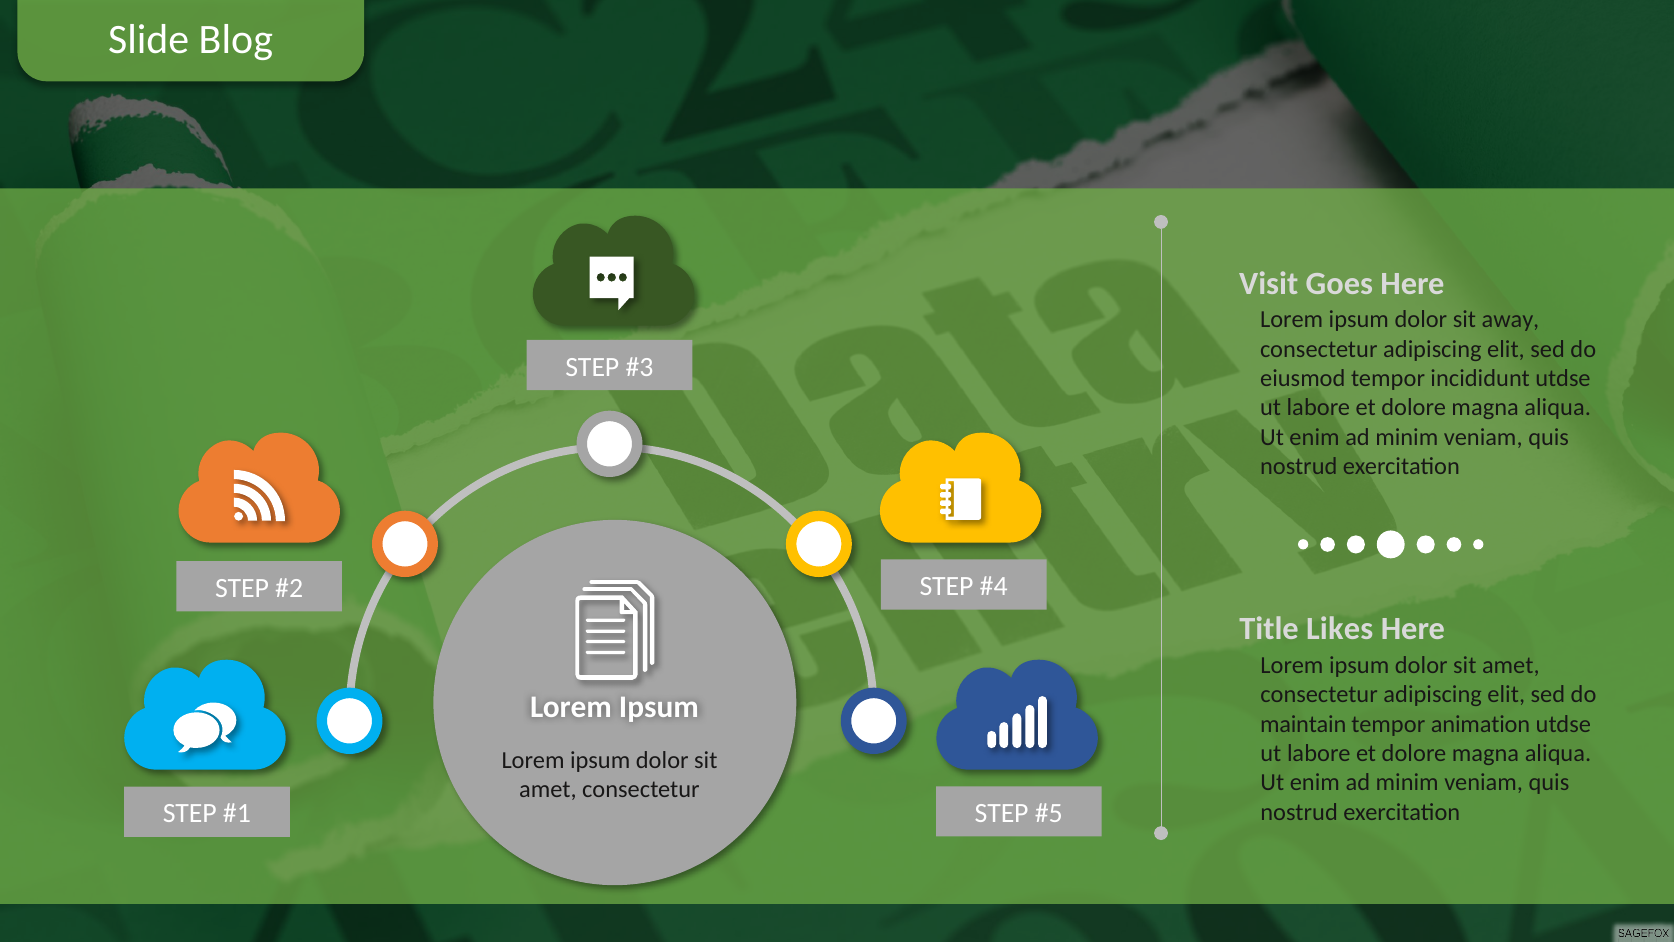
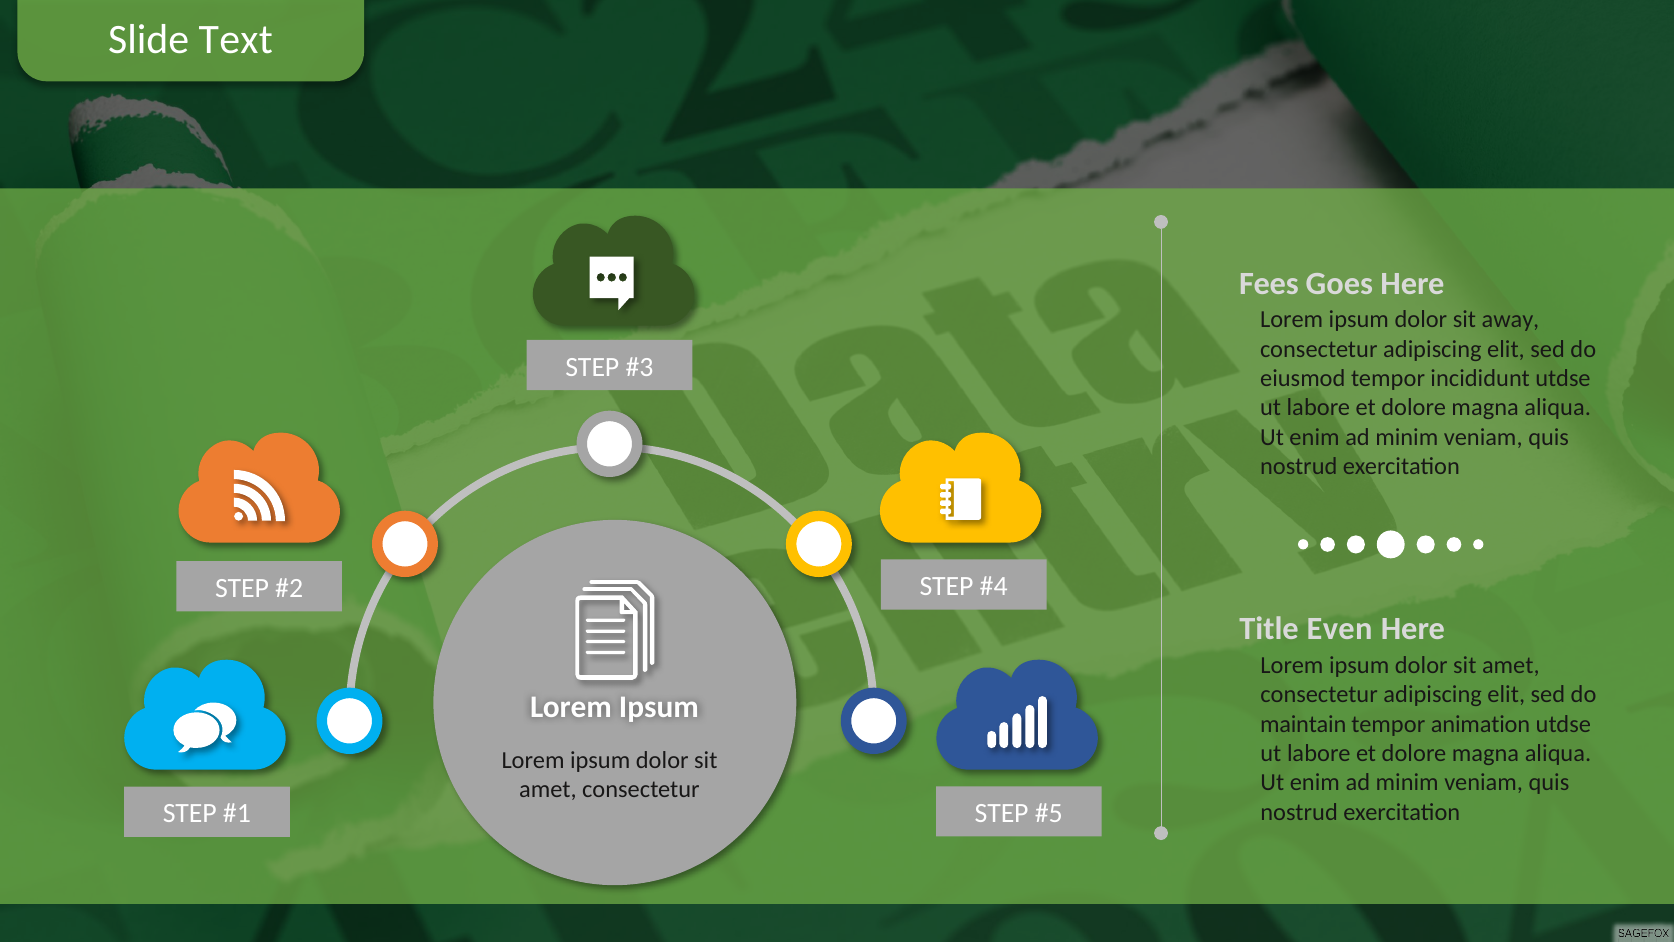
Blog: Blog -> Text
Visit: Visit -> Fees
Likes: Likes -> Even
